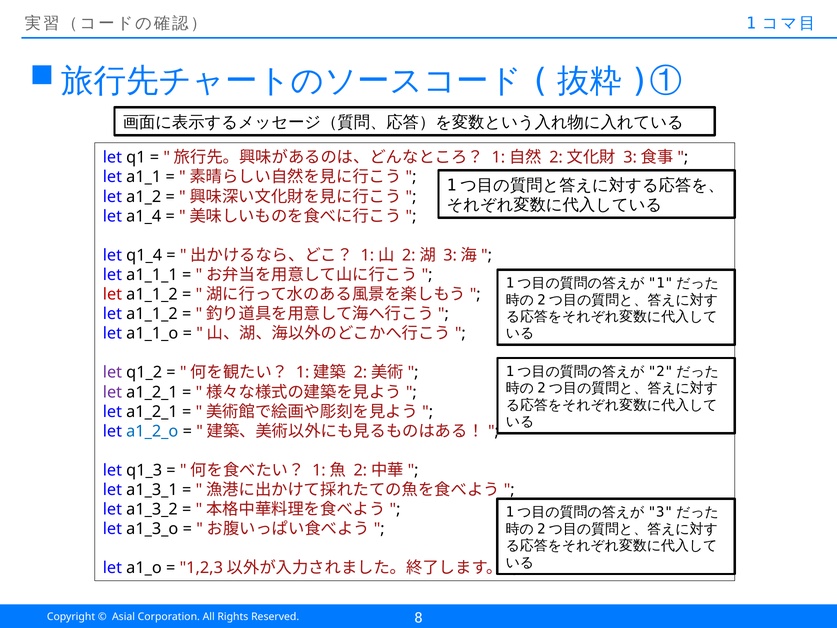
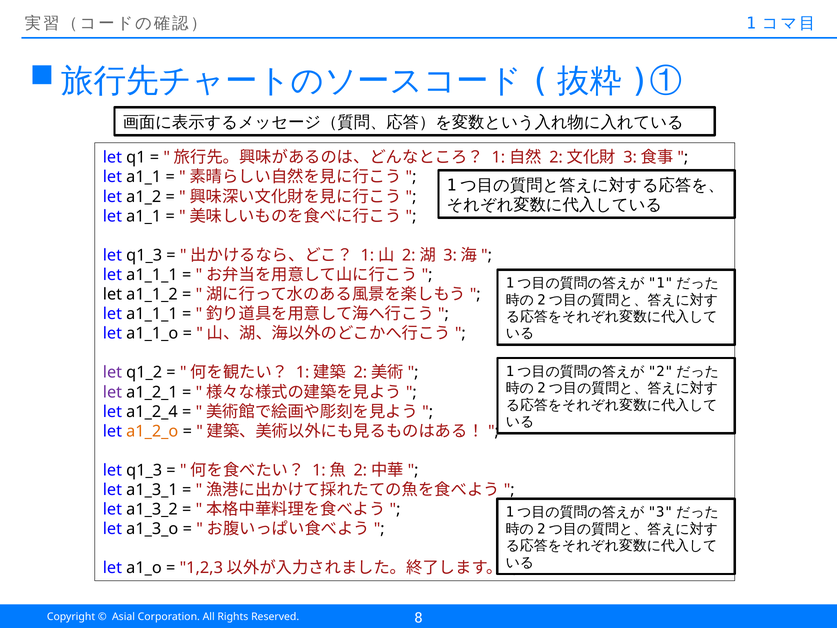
a1_4 at (144, 216): a1_4 -> a1_1
q1_4 at (144, 255): q1_4 -> q1_3
let at (112, 294) colour: red -> black
a1_1_2 at (152, 314): a1_1_2 -> a1_1_1
a1_2_1 at (152, 412): a1_2_1 -> a1_2_4
a1_2_o colour: blue -> orange
